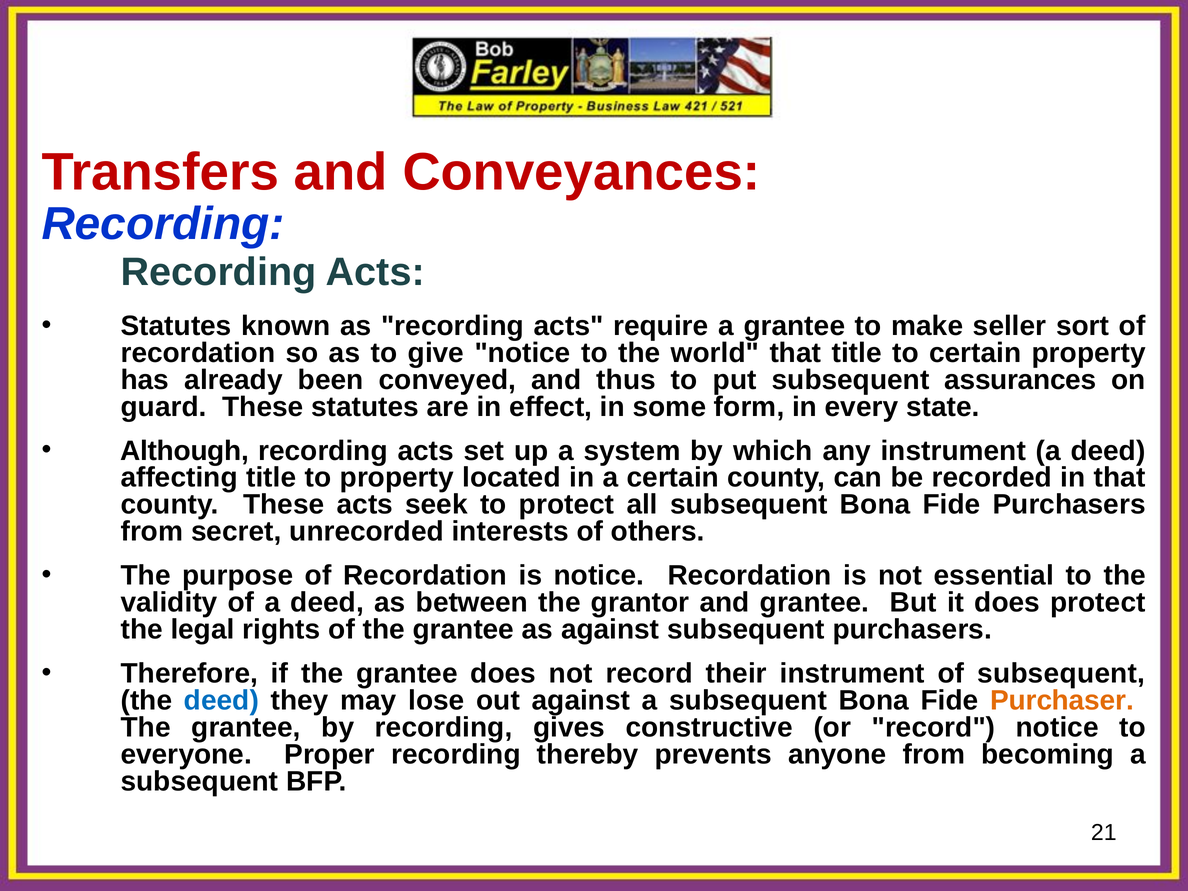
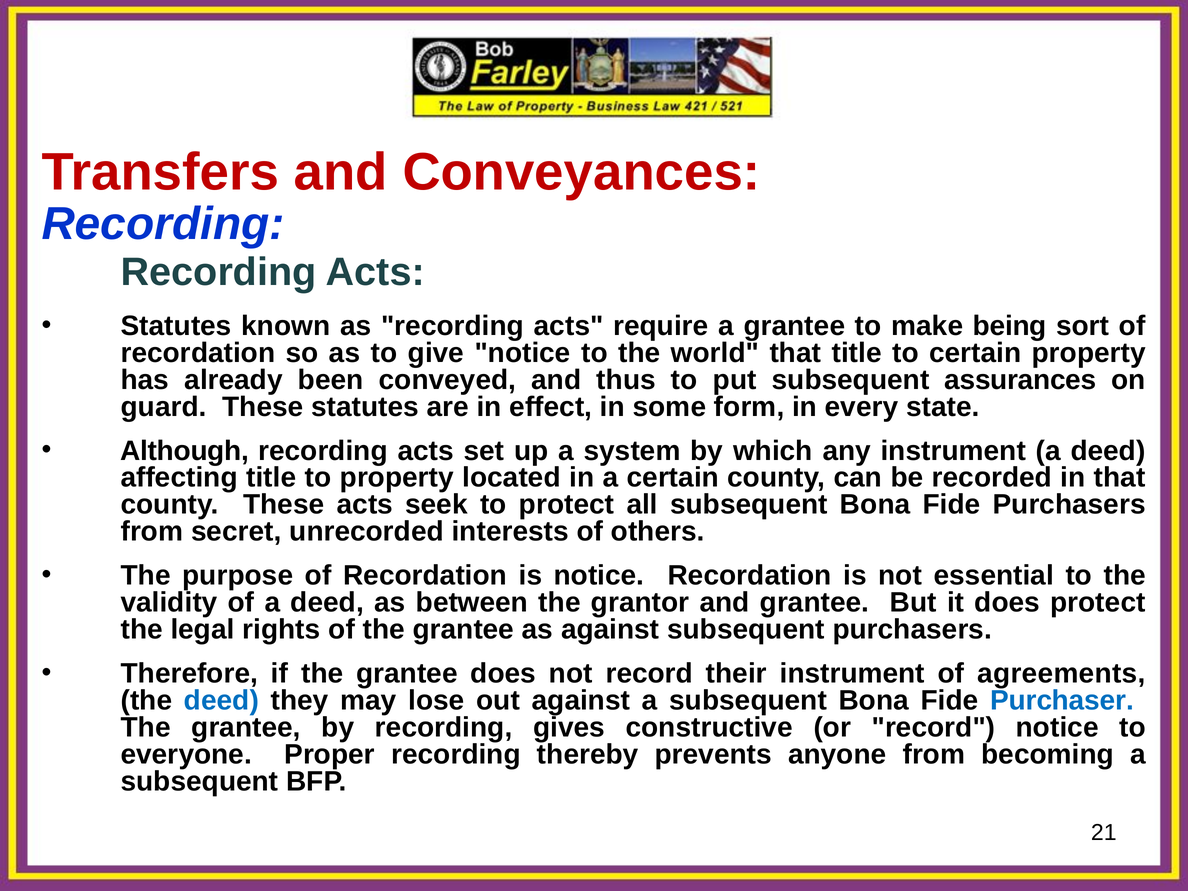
seller: seller -> being
of subsequent: subsequent -> agreements
Purchaser colour: orange -> blue
